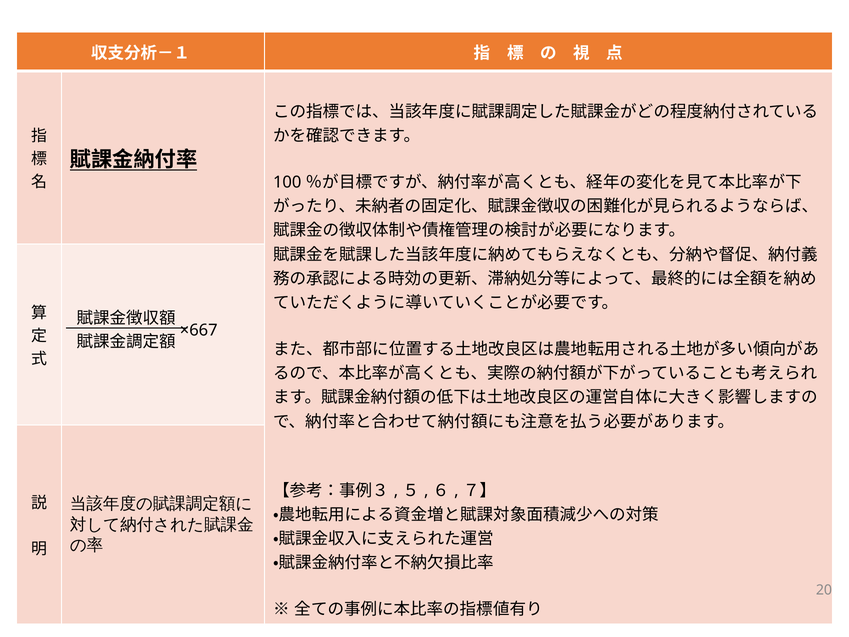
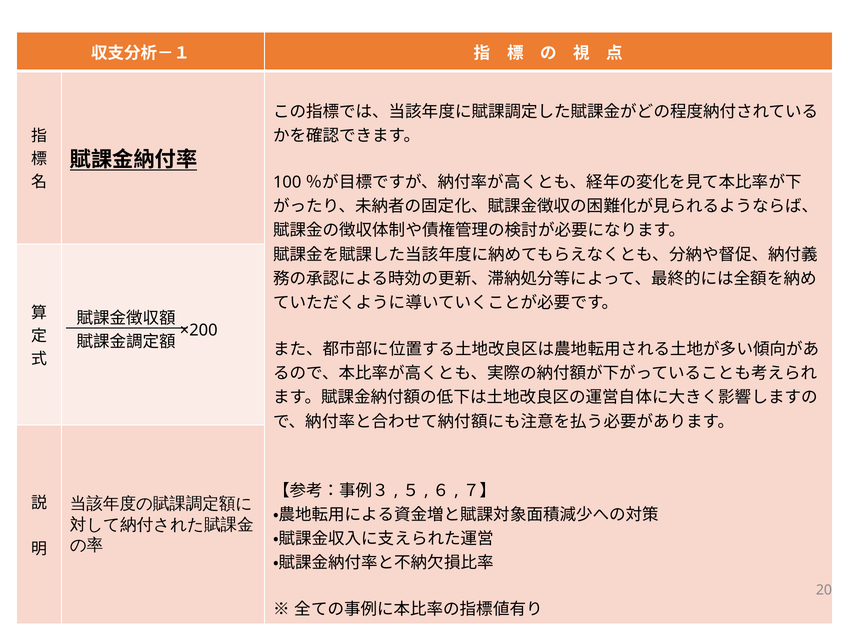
×667: ×667 -> ×200
